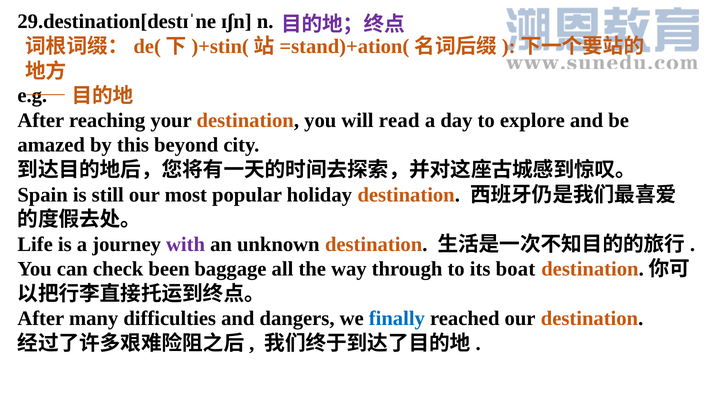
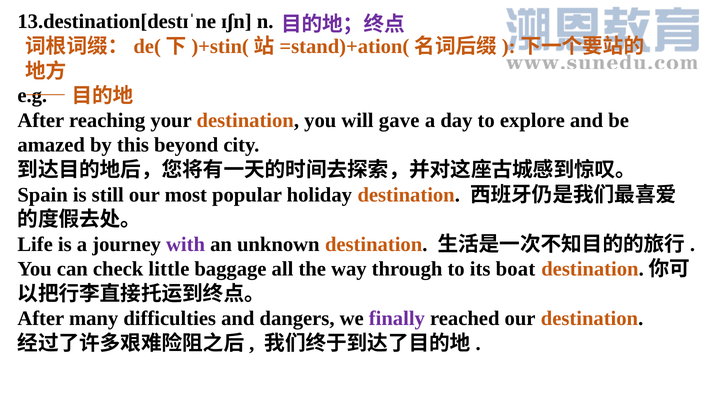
29.destination[destɪˈne: 29.destination[destɪˈne -> 13.destination[destɪˈne
read: read -> gave
been: been -> little
finally colour: blue -> purple
